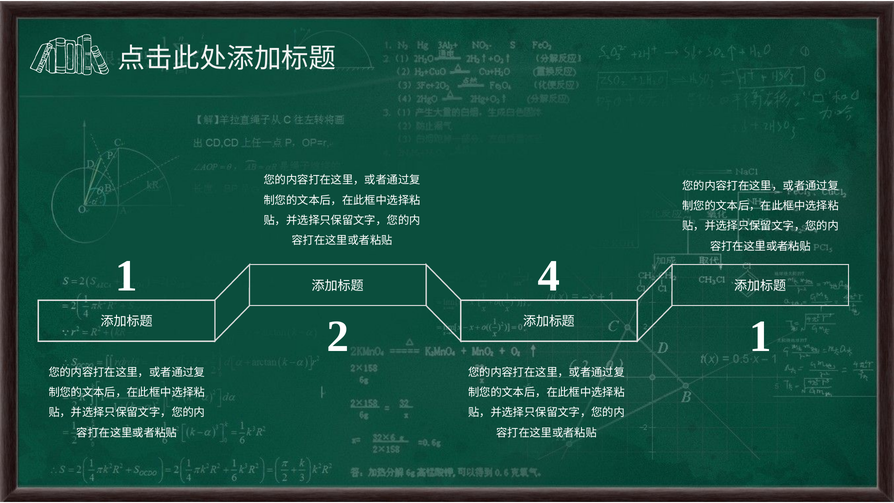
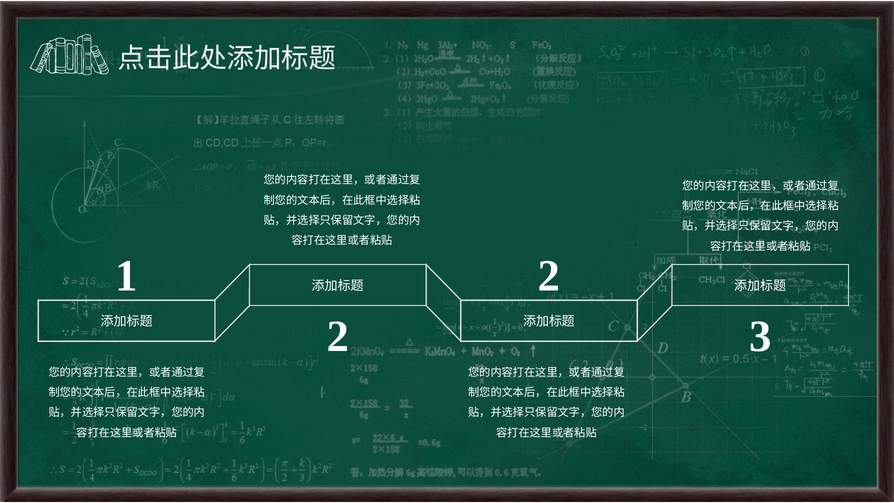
1 4: 4 -> 2
2 1: 1 -> 3
